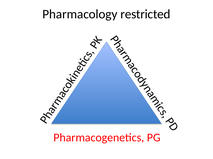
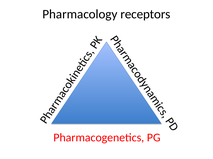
restricted: restricted -> receptors
